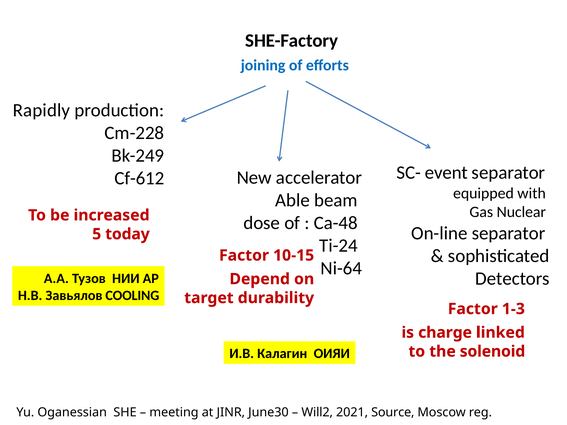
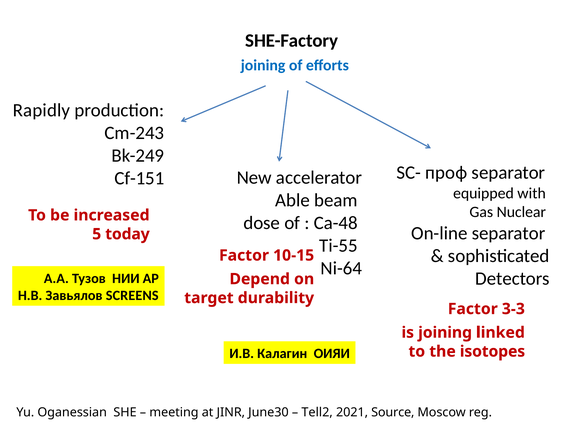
Cm-228: Cm-228 -> Cm-243
event: event -> проф
Cf-612: Cf-612 -> Cf-151
Ti-24: Ti-24 -> Ti-55
COOLING: COOLING -> SCREENS
1-3: 1-3 -> 3-3
is charge: charge -> joining
solenoid: solenoid -> isotopes
Will2: Will2 -> Tell2
